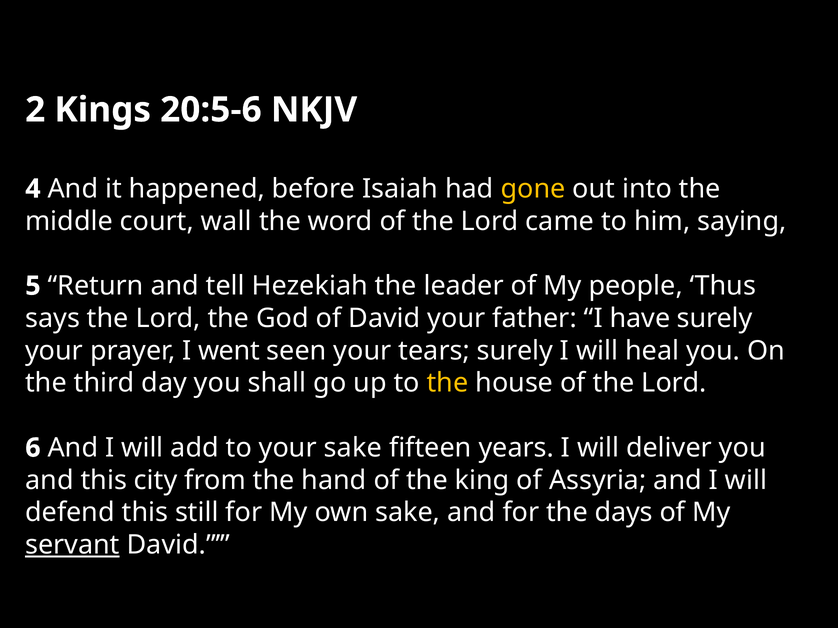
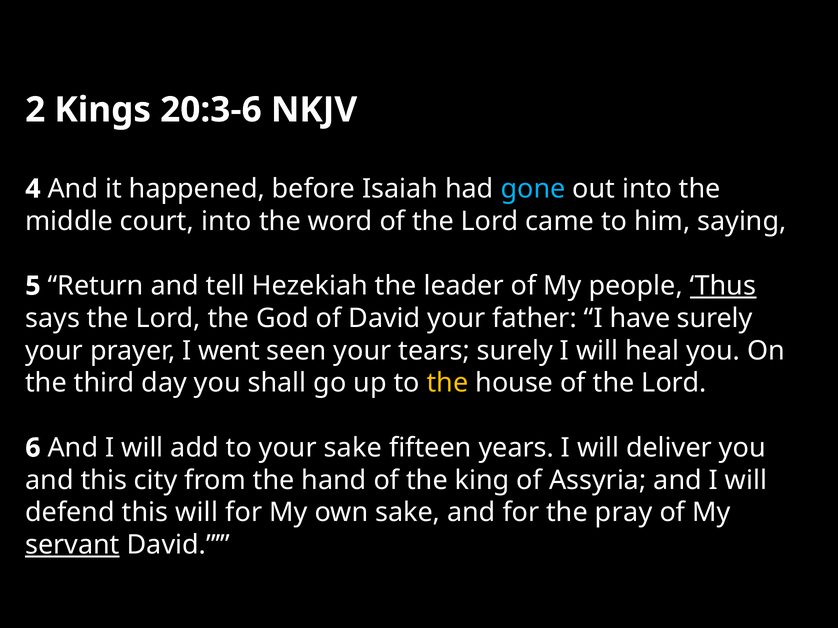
20:5-6: 20:5-6 -> 20:3-6
gone colour: yellow -> light blue
court wall: wall -> into
Thus underline: none -> present
this still: still -> will
days: days -> pray
